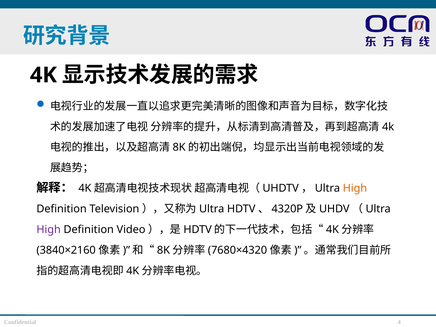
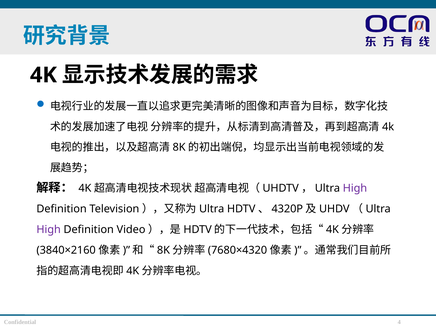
High at (355, 188) colour: orange -> purple
